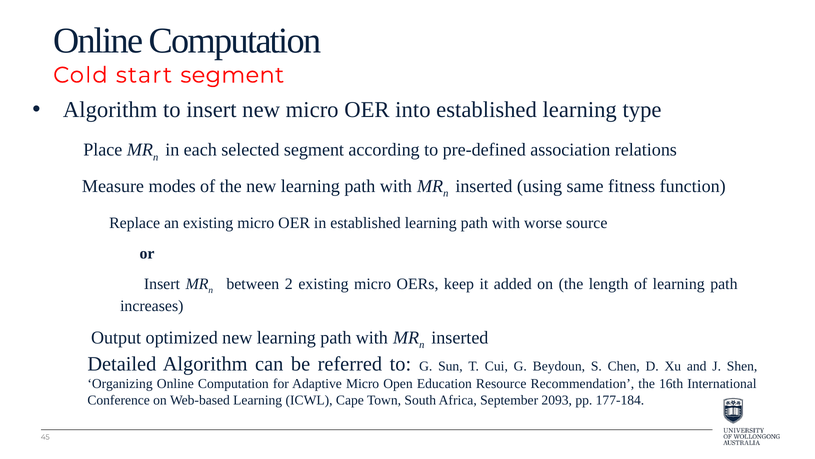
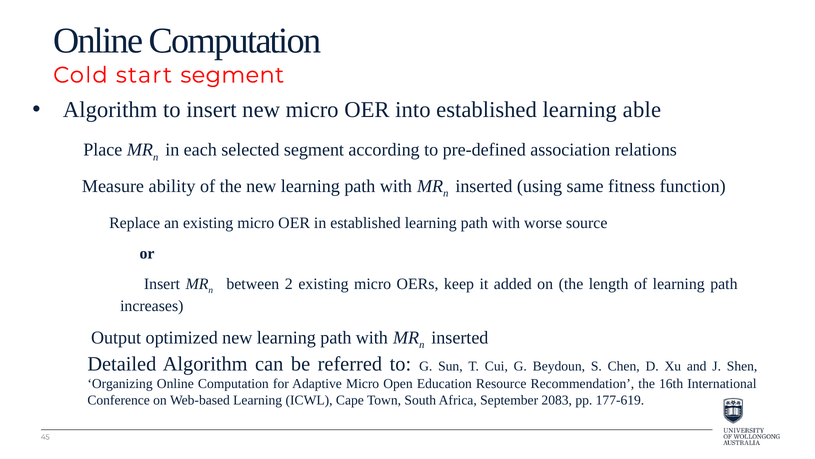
type: type -> able
modes: modes -> ability
2093: 2093 -> 2083
177-184: 177-184 -> 177-619
